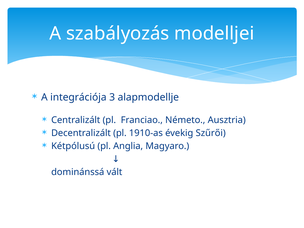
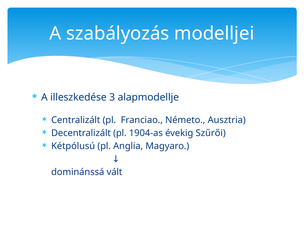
integrációja: integrációja -> illeszkedése
1910-as: 1910-as -> 1904-as
